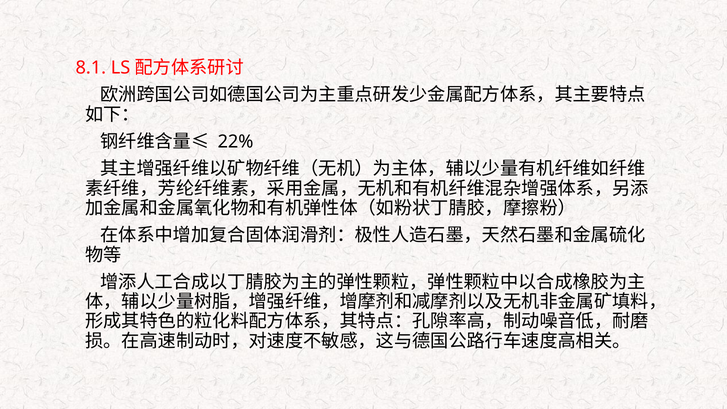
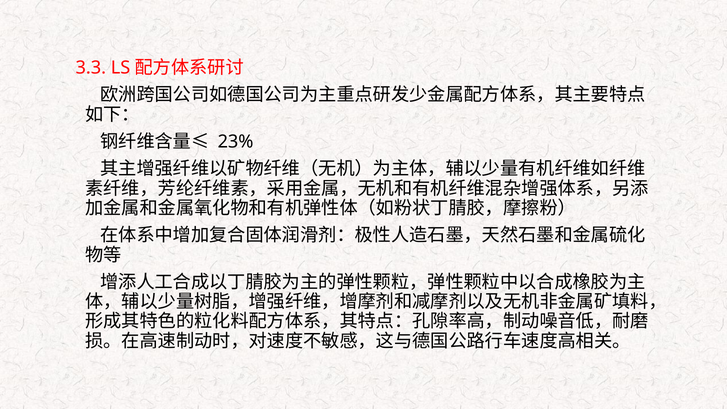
8.1: 8.1 -> 3.3
22%: 22% -> 23%
